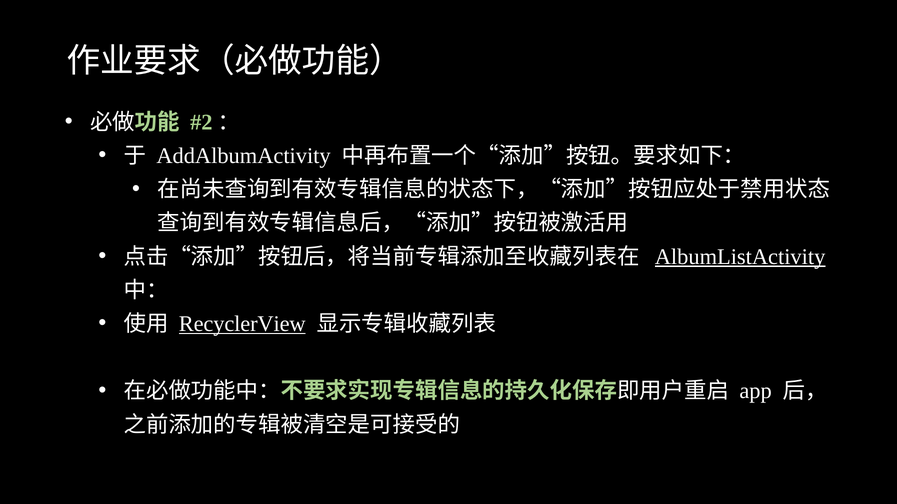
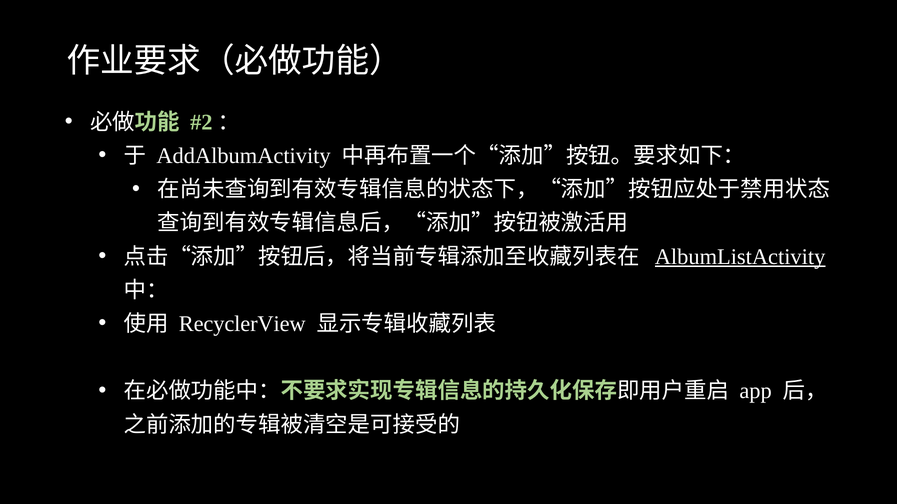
RecyclerView underline: present -> none
